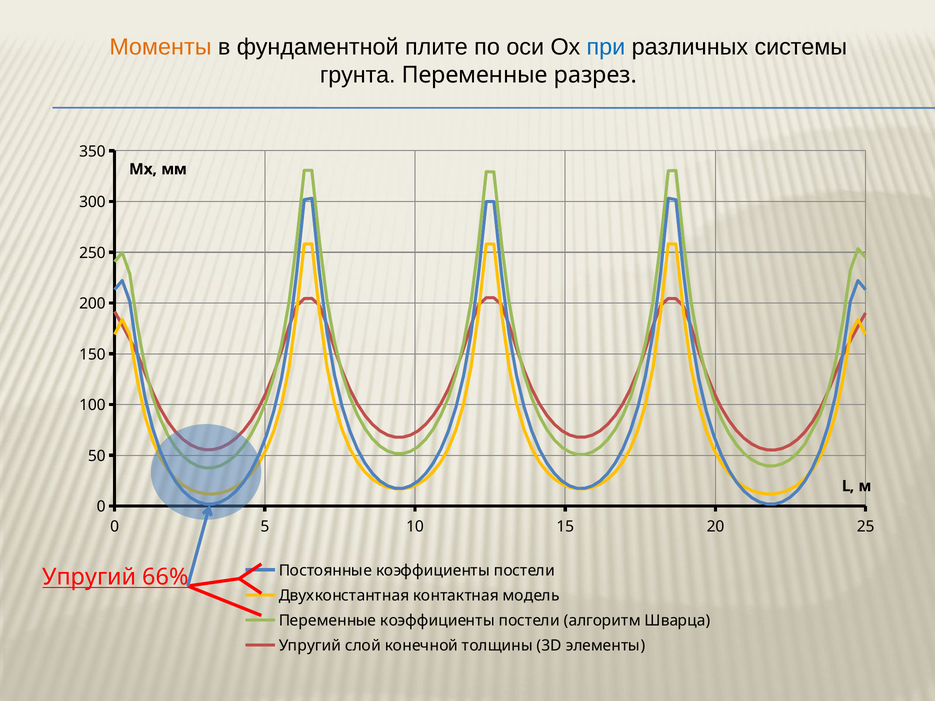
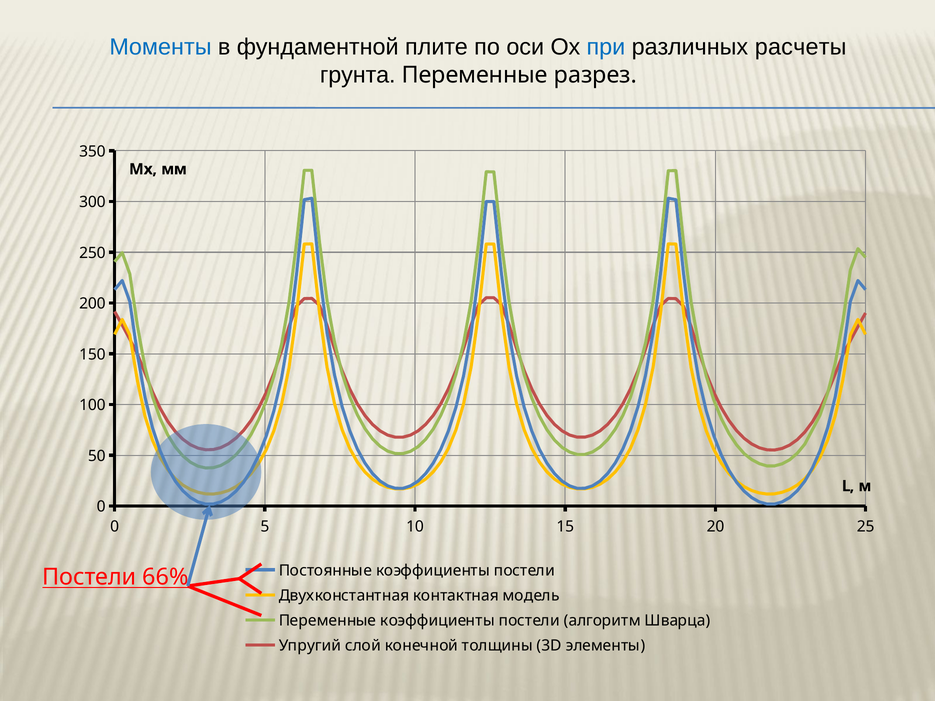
Моменты colour: orange -> blue
системы: системы -> расчеты
Упругий at (89, 577): Упругий -> Постели
